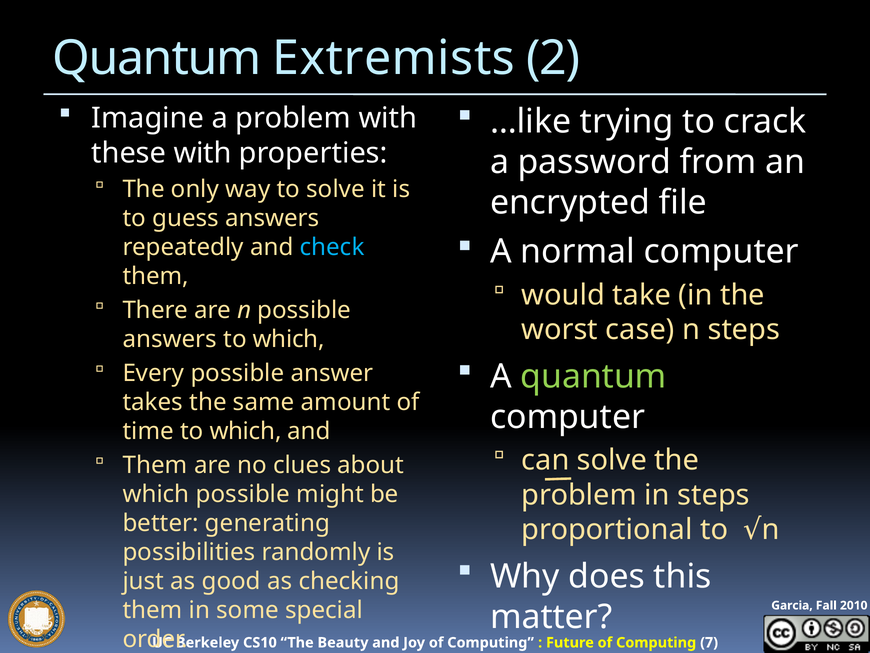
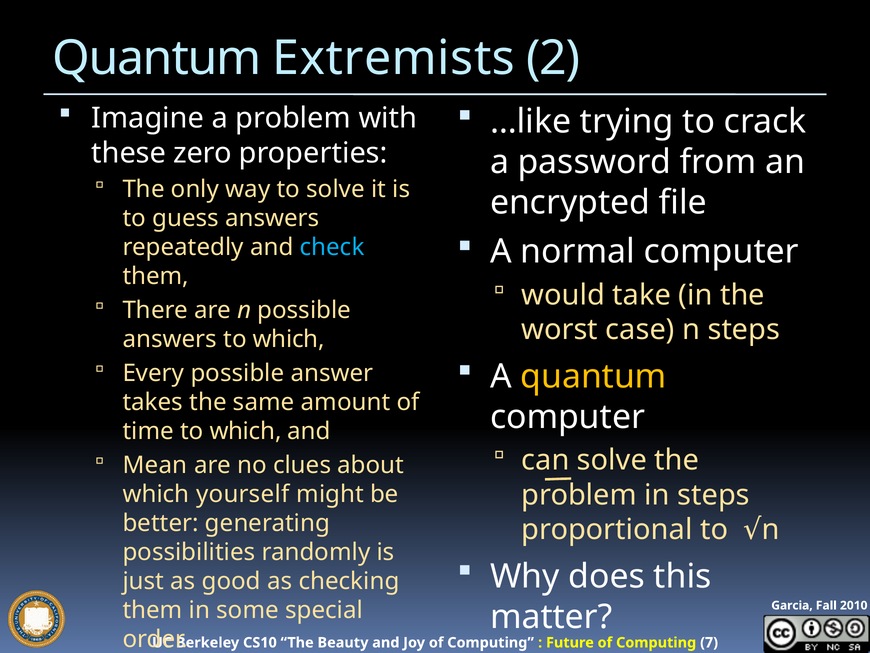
these with: with -> zero
quantum at (593, 376) colour: light green -> yellow
Them at (155, 465): Them -> Mean
which possible: possible -> yourself
